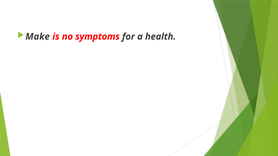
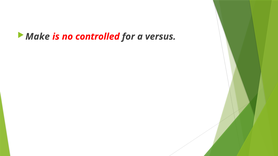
symptoms: symptoms -> controlled
health: health -> versus
